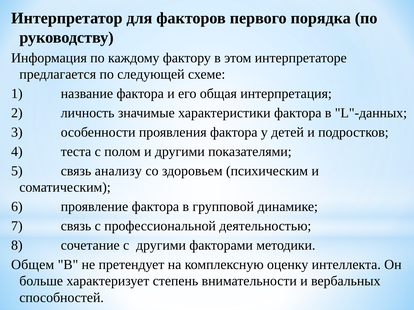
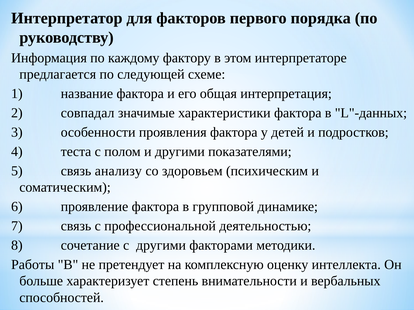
личность: личность -> совпадал
Общем: Общем -> Работы
